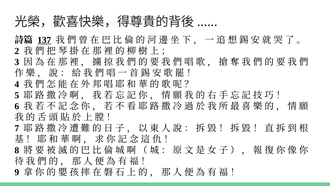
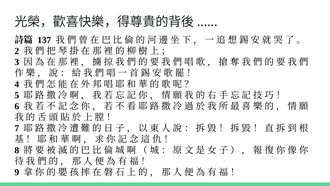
137 underline: present -> none
